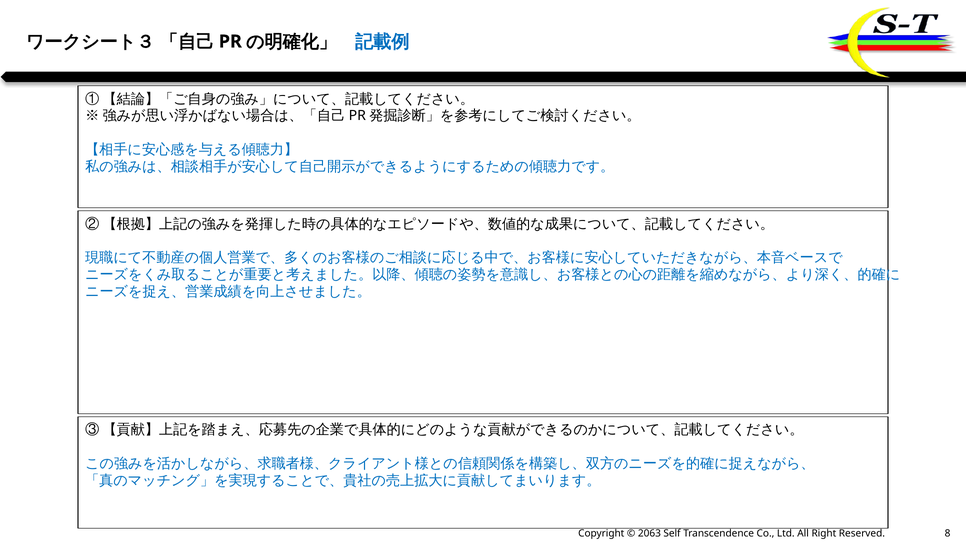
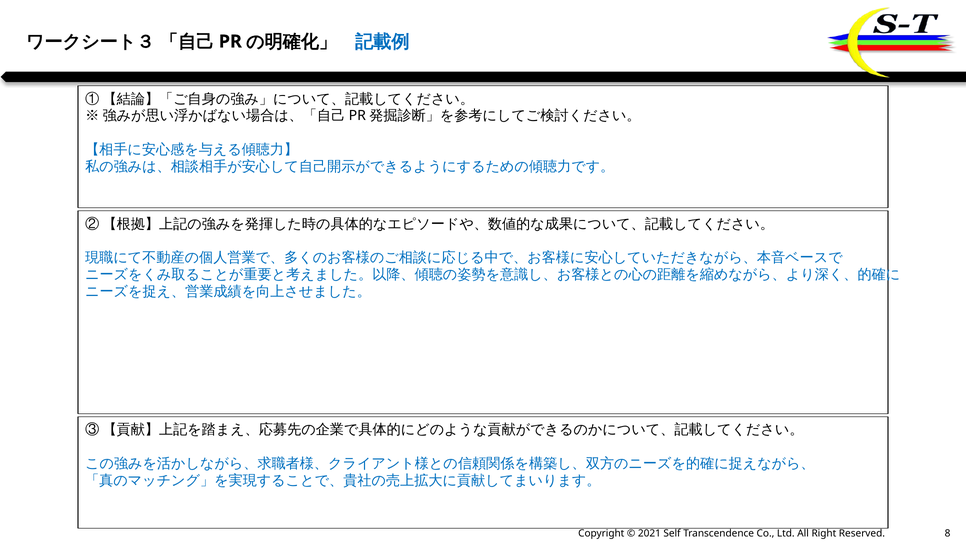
2063: 2063 -> 2021
